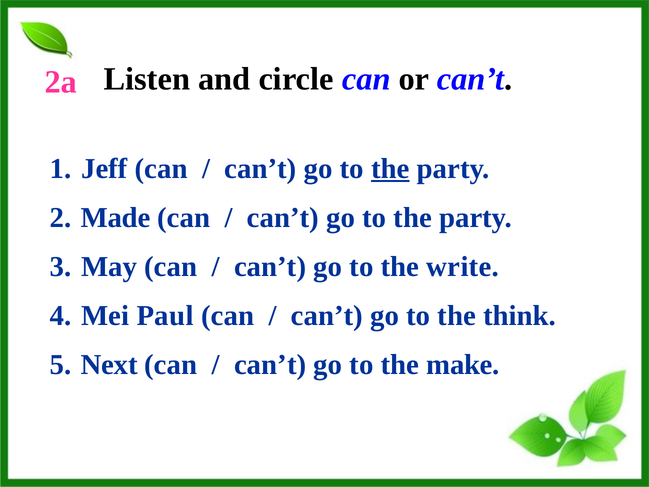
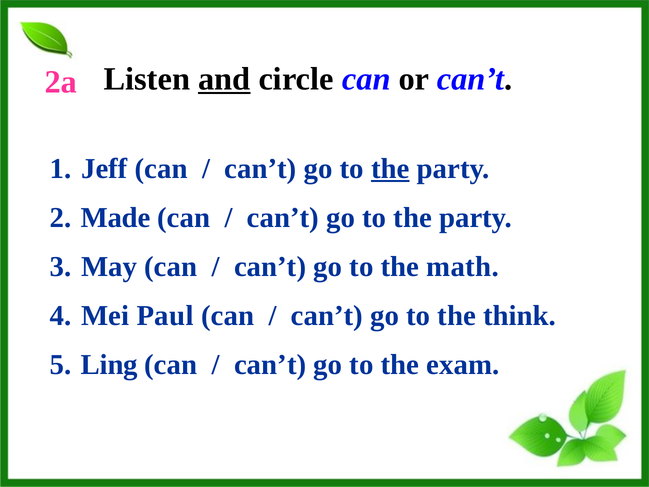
and underline: none -> present
write: write -> math
Next: Next -> Ling
make: make -> exam
